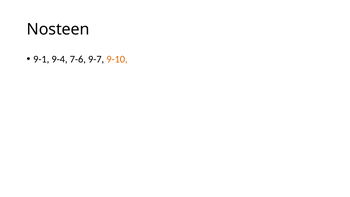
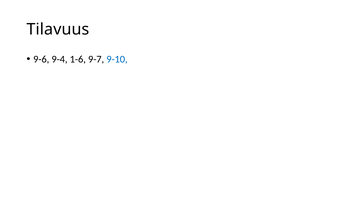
Nosteen: Nosteen -> Tilavuus
9-1: 9-1 -> 9-6
7-6: 7-6 -> 1-6
9-10 colour: orange -> blue
